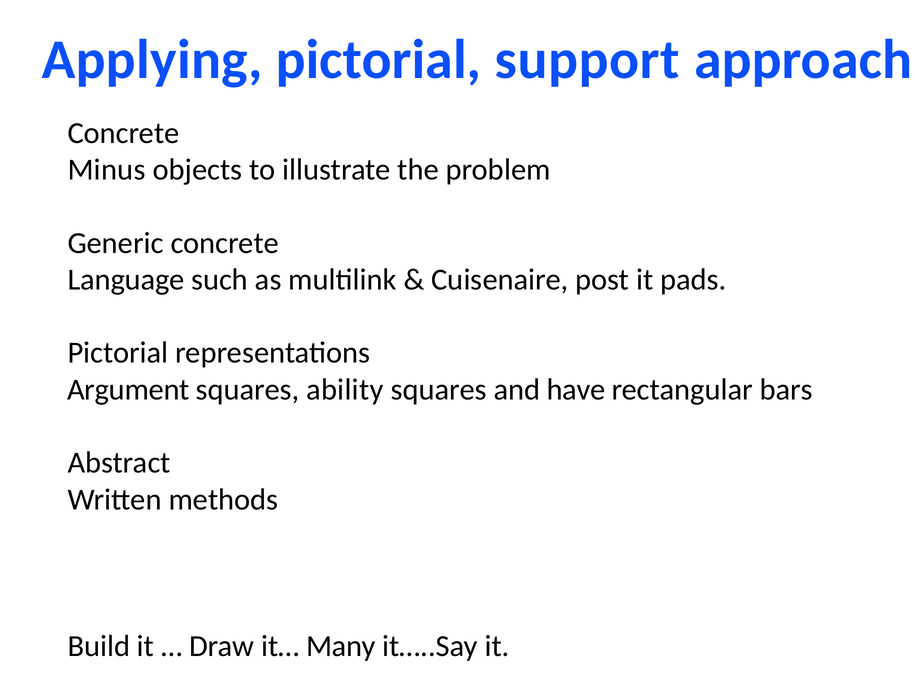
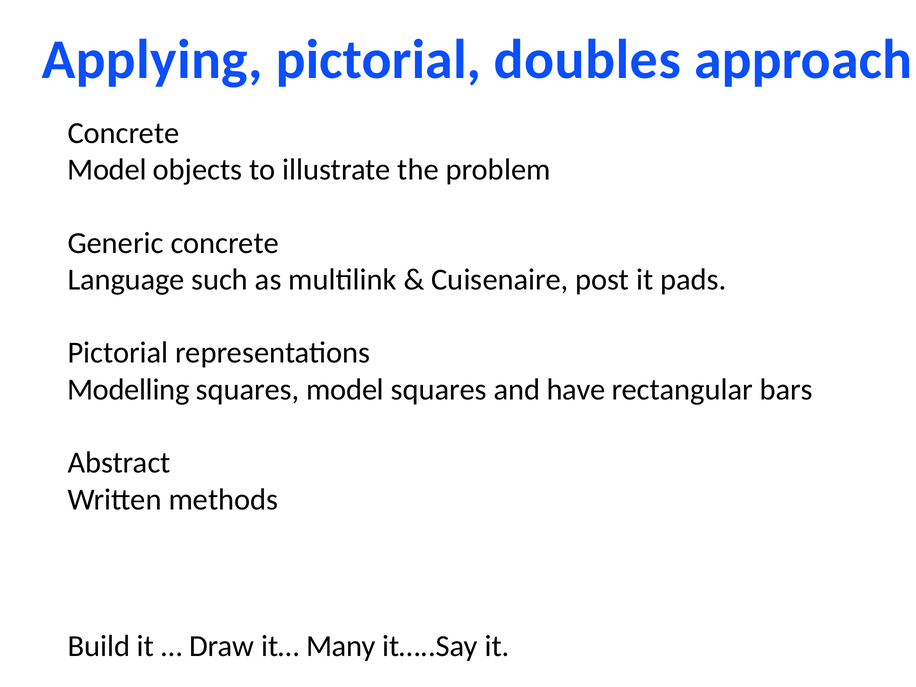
support: support -> doubles
Minus at (107, 170): Minus -> Model
Argument: Argument -> Modelling
squares ability: ability -> model
